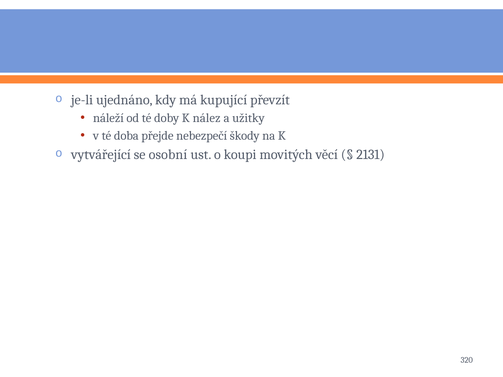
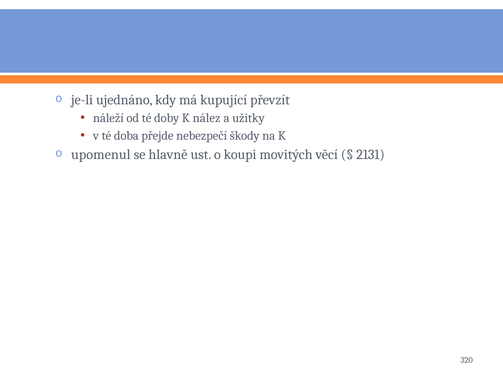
vytvářející: vytvářející -> upomenul
osobní: osobní -> hlavně
